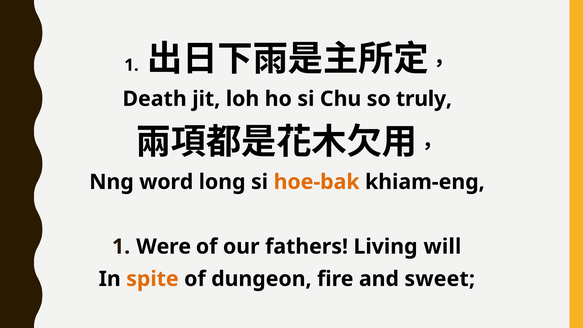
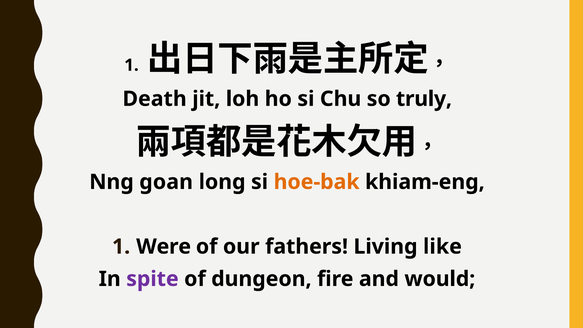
word: word -> goan
will: will -> like
spite colour: orange -> purple
sweet: sweet -> would
